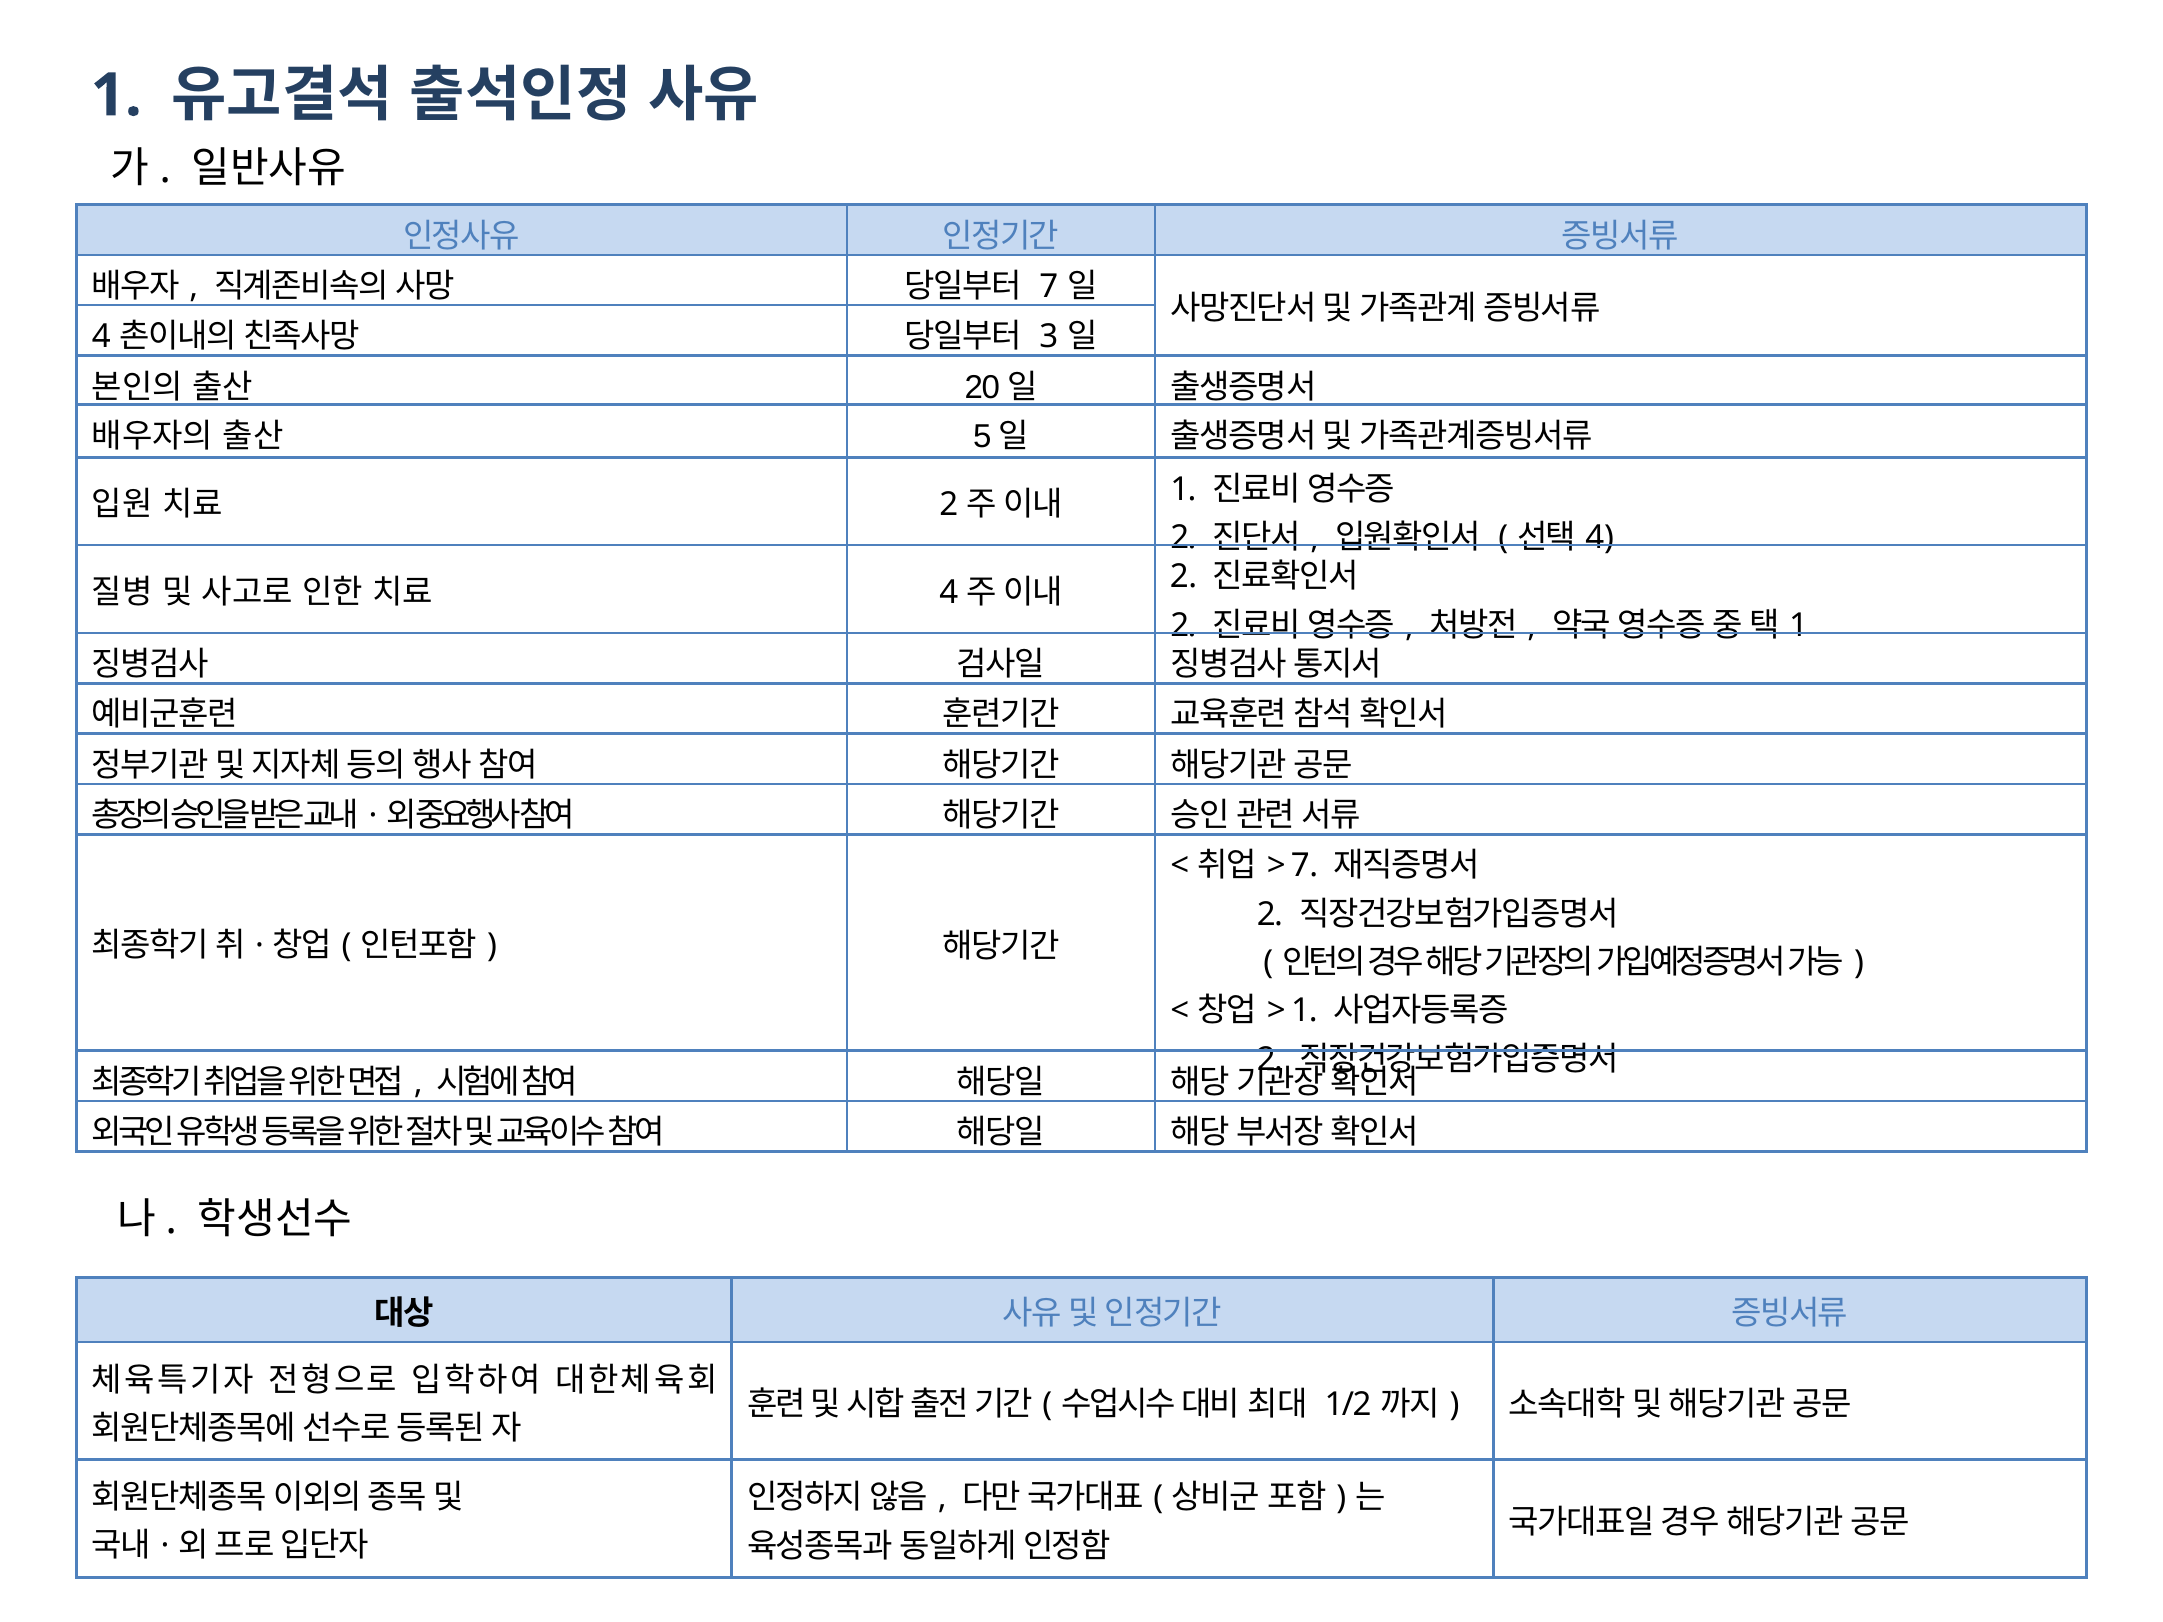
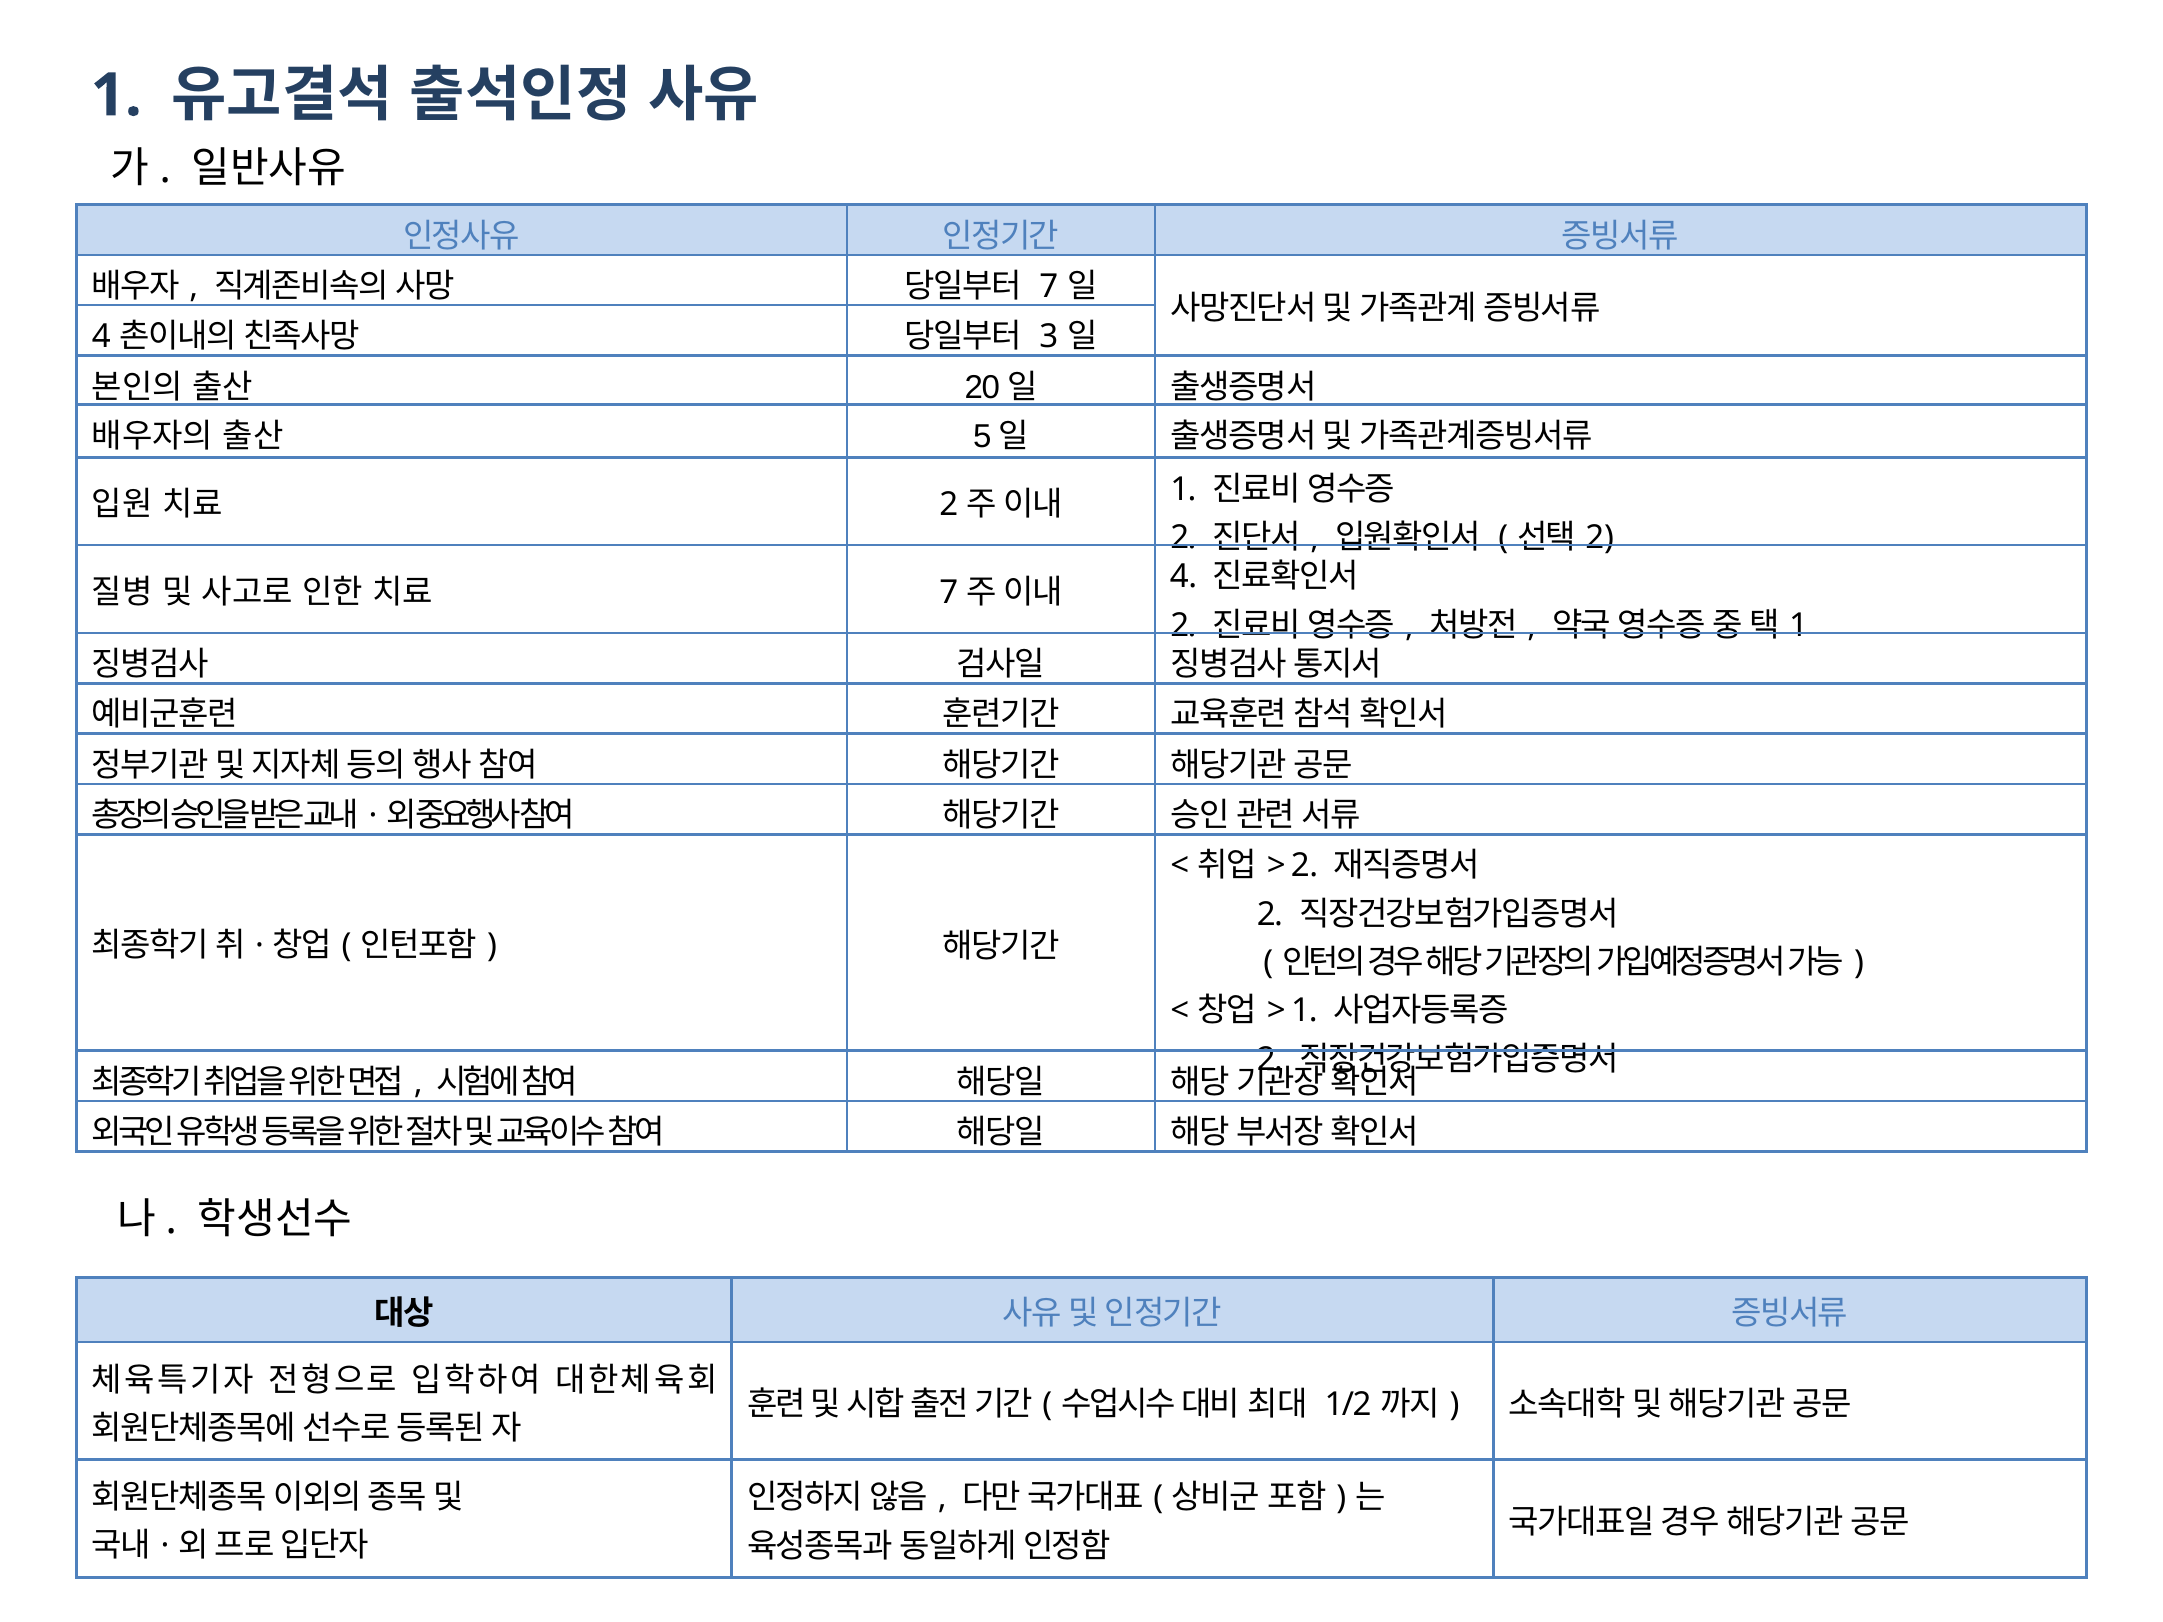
4 at (1600, 538): 4 -> 2
4 at (949, 593): 4 -> 7
2 at (1184, 577): 2 -> 4
7 at (1305, 866): 7 -> 2
